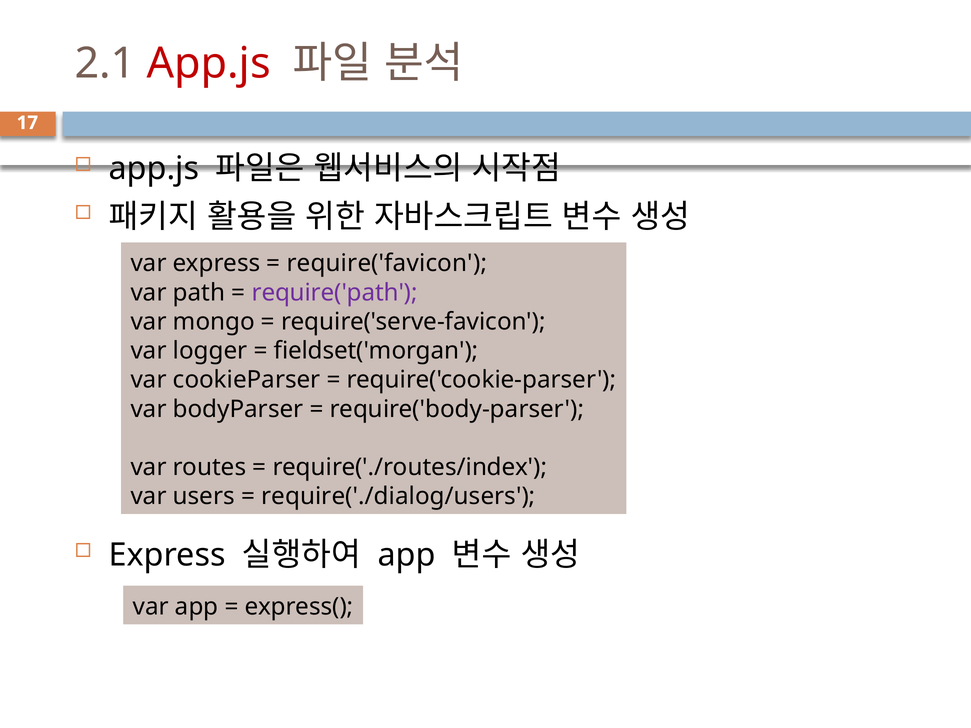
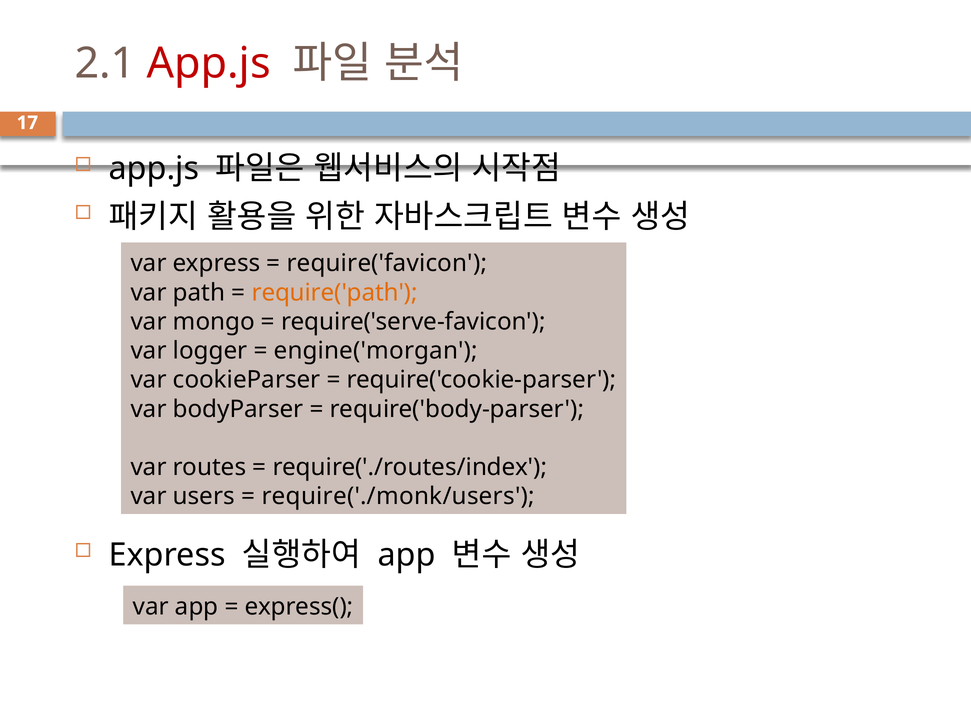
require('path colour: purple -> orange
fieldset('morgan: fieldset('morgan -> engine('morgan
require('./dialog/users: require('./dialog/users -> require('./monk/users
